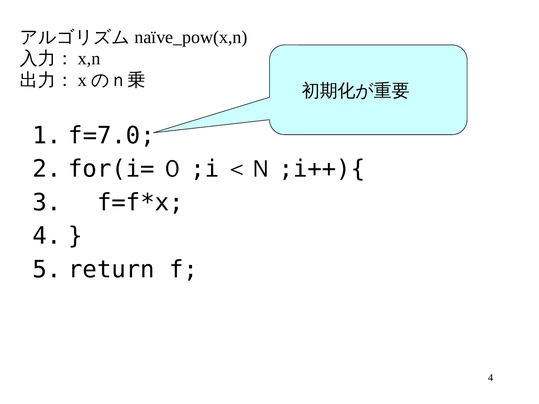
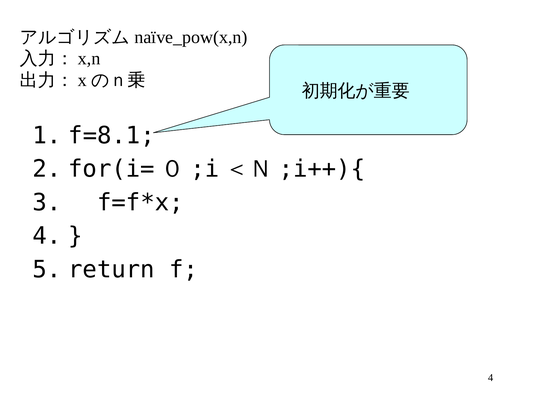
f=7.0: f=7.0 -> f=8.1
